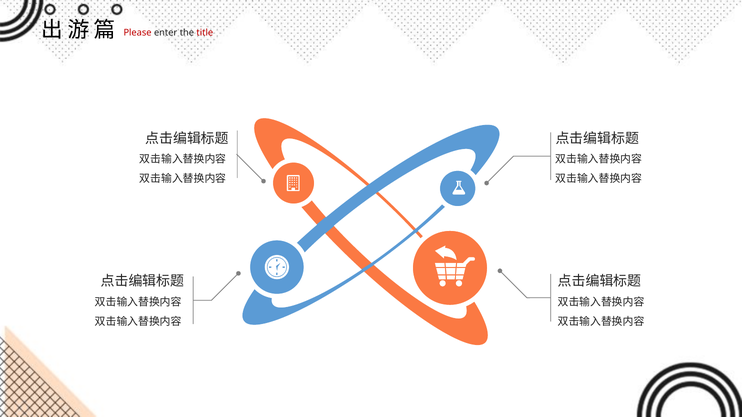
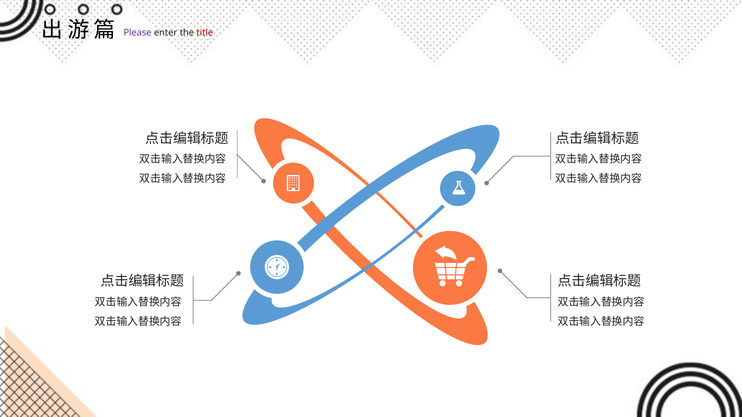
Please colour: red -> purple
